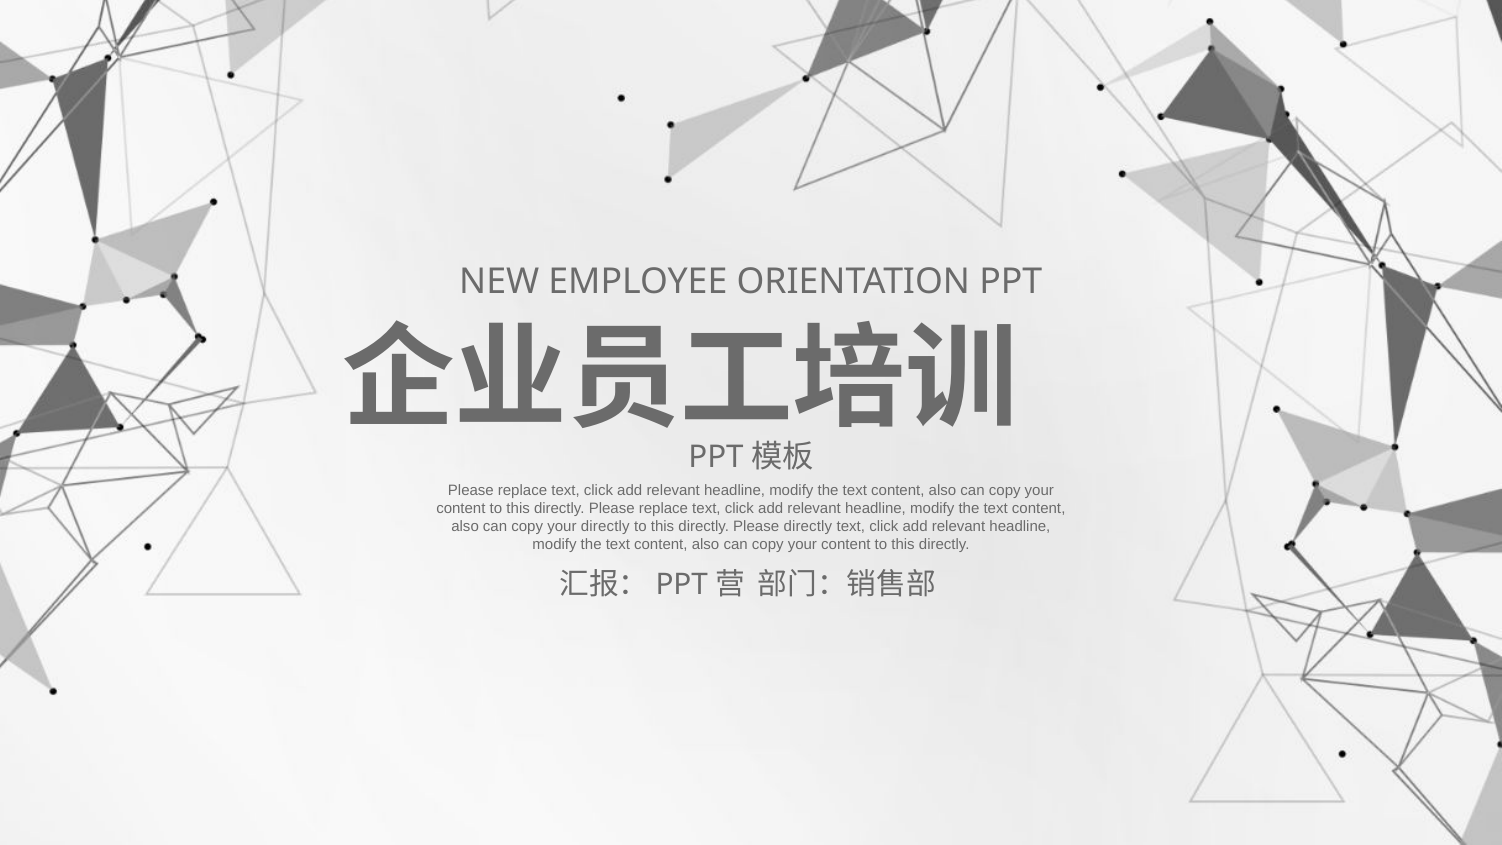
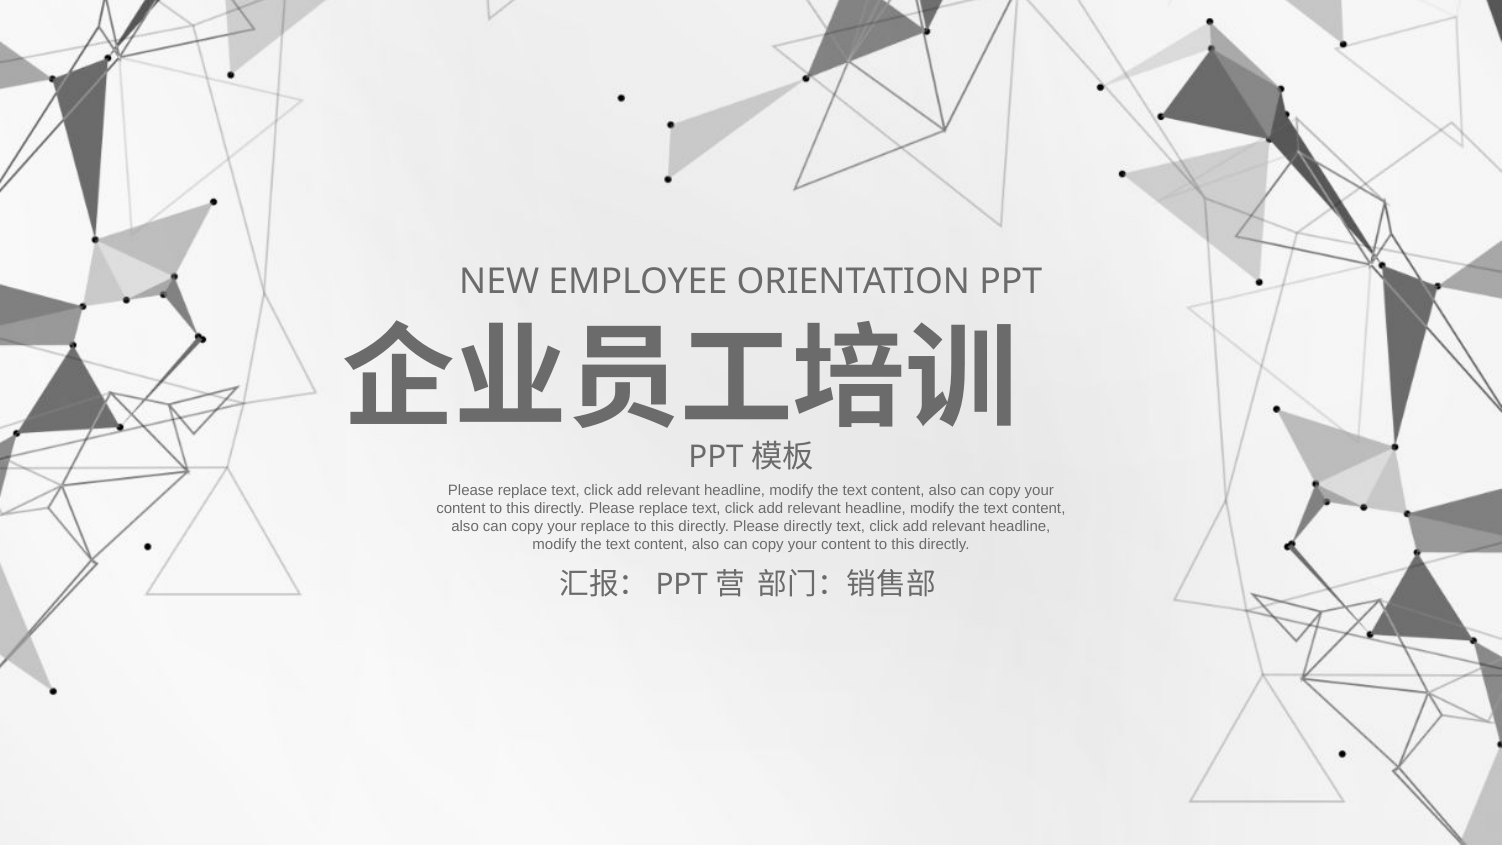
your directly: directly -> replace
